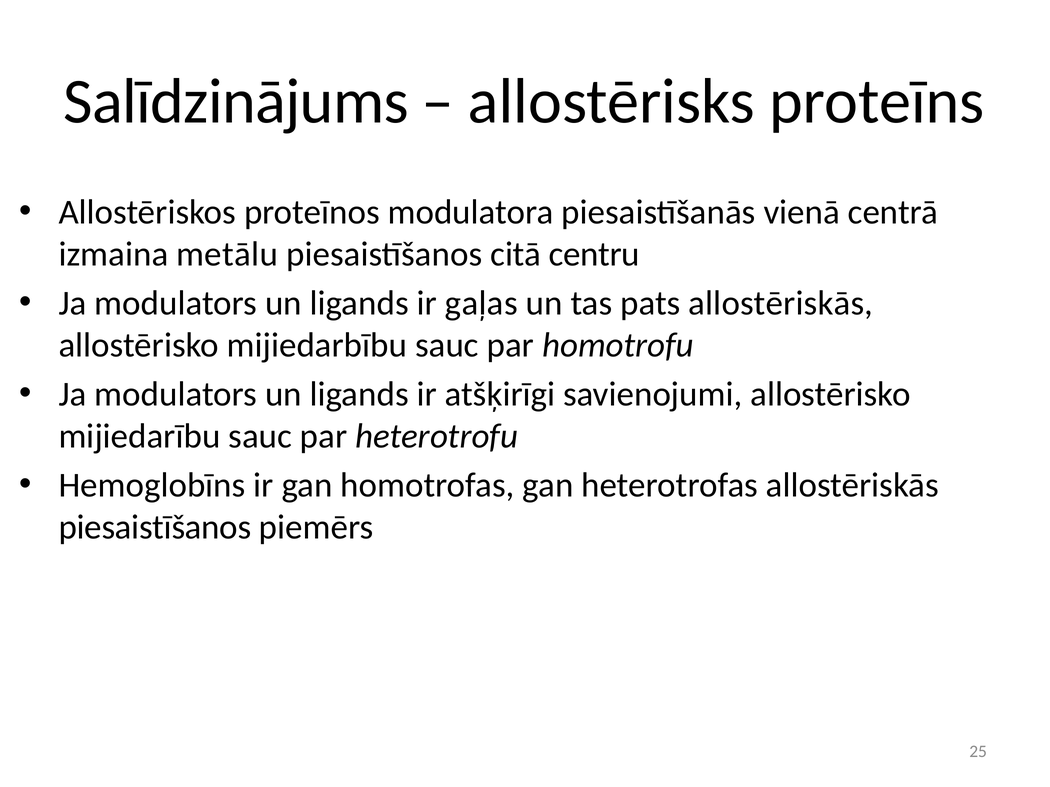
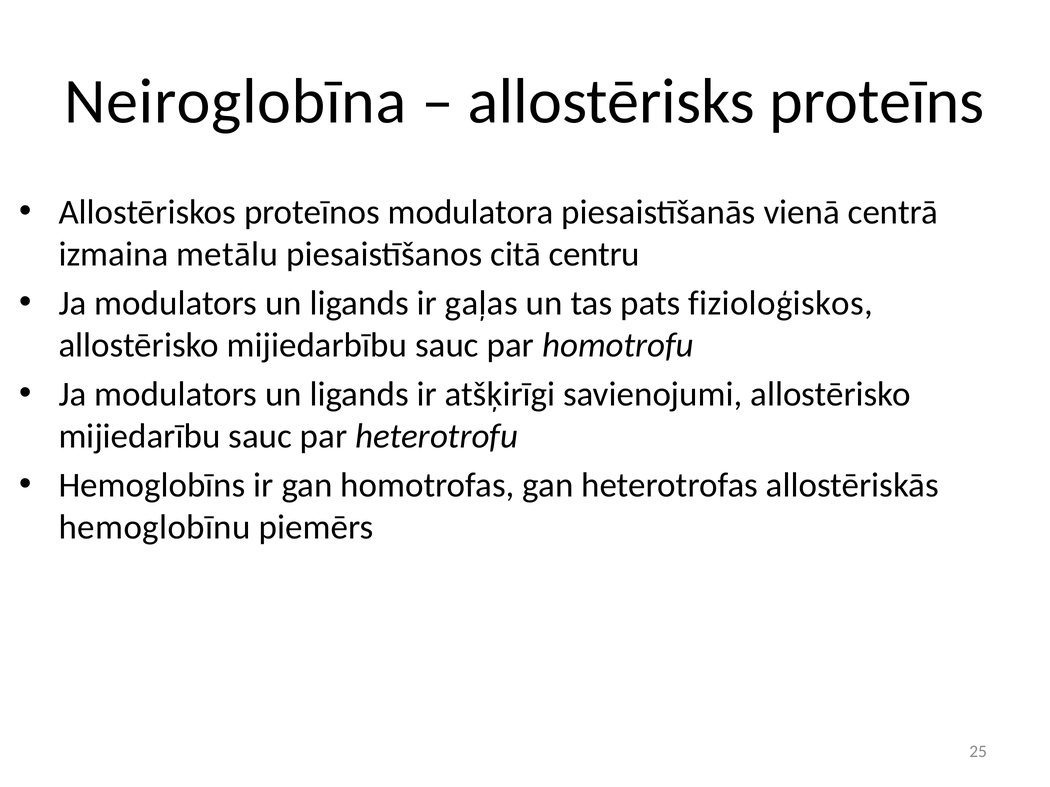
Salīdzinājums: Salīdzinājums -> Neiroglobīna
pats allostēriskās: allostēriskās -> fizioloģiskos
piesaistīšanos at (155, 527): piesaistīšanos -> hemoglobīnu
